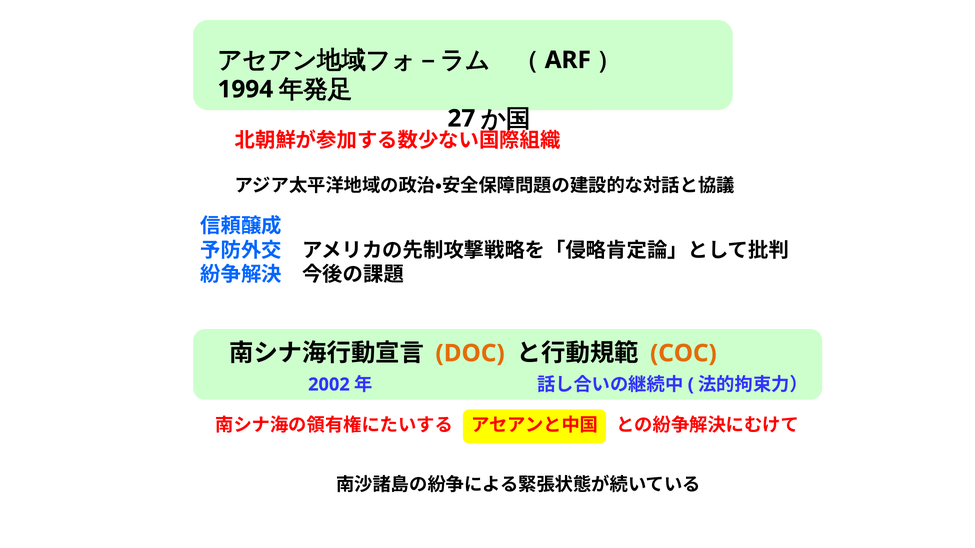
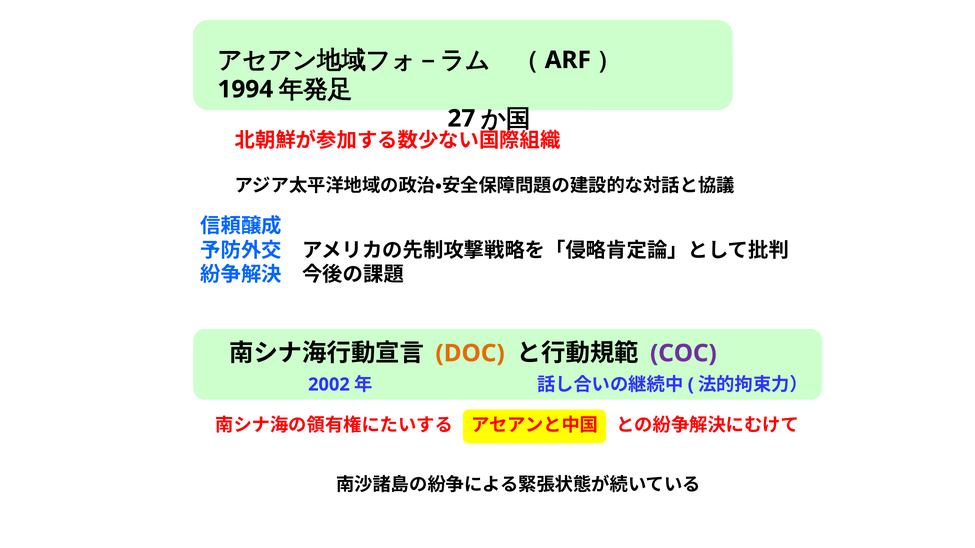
COC colour: orange -> purple
